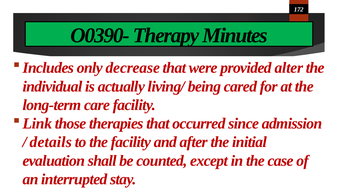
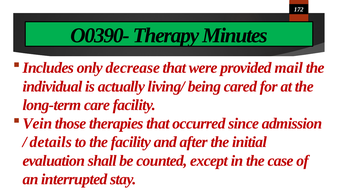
alter: alter -> mail
Link: Link -> Vein
